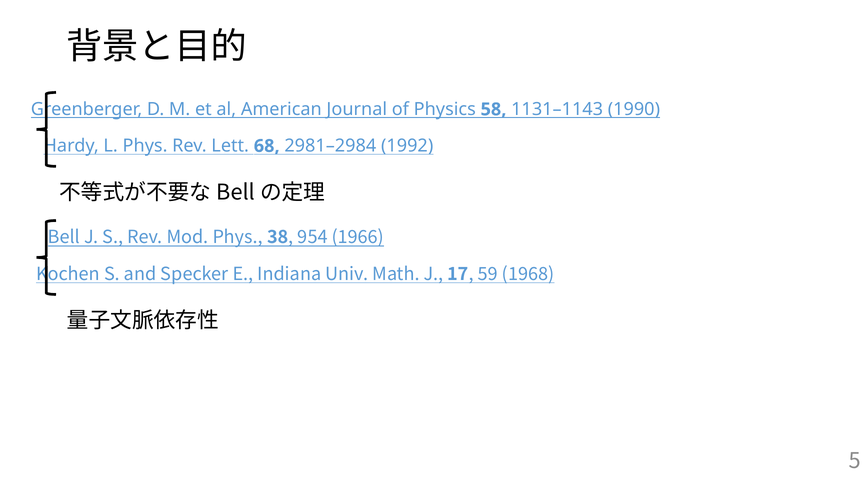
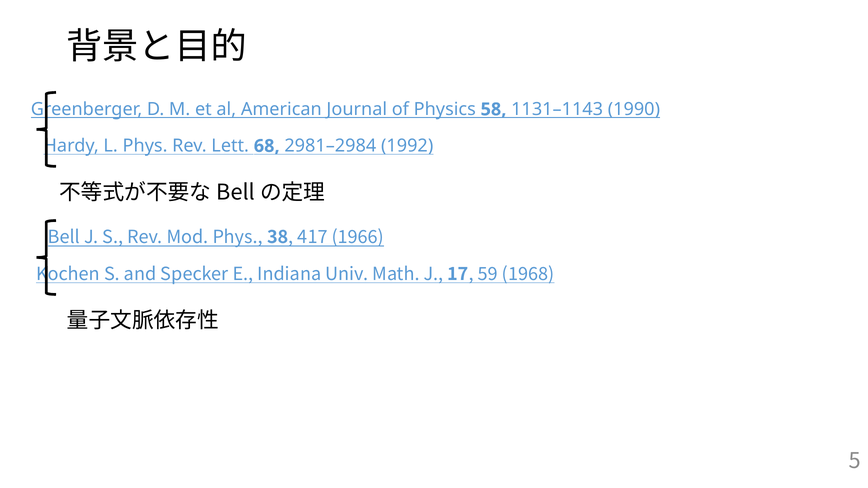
954: 954 -> 417
